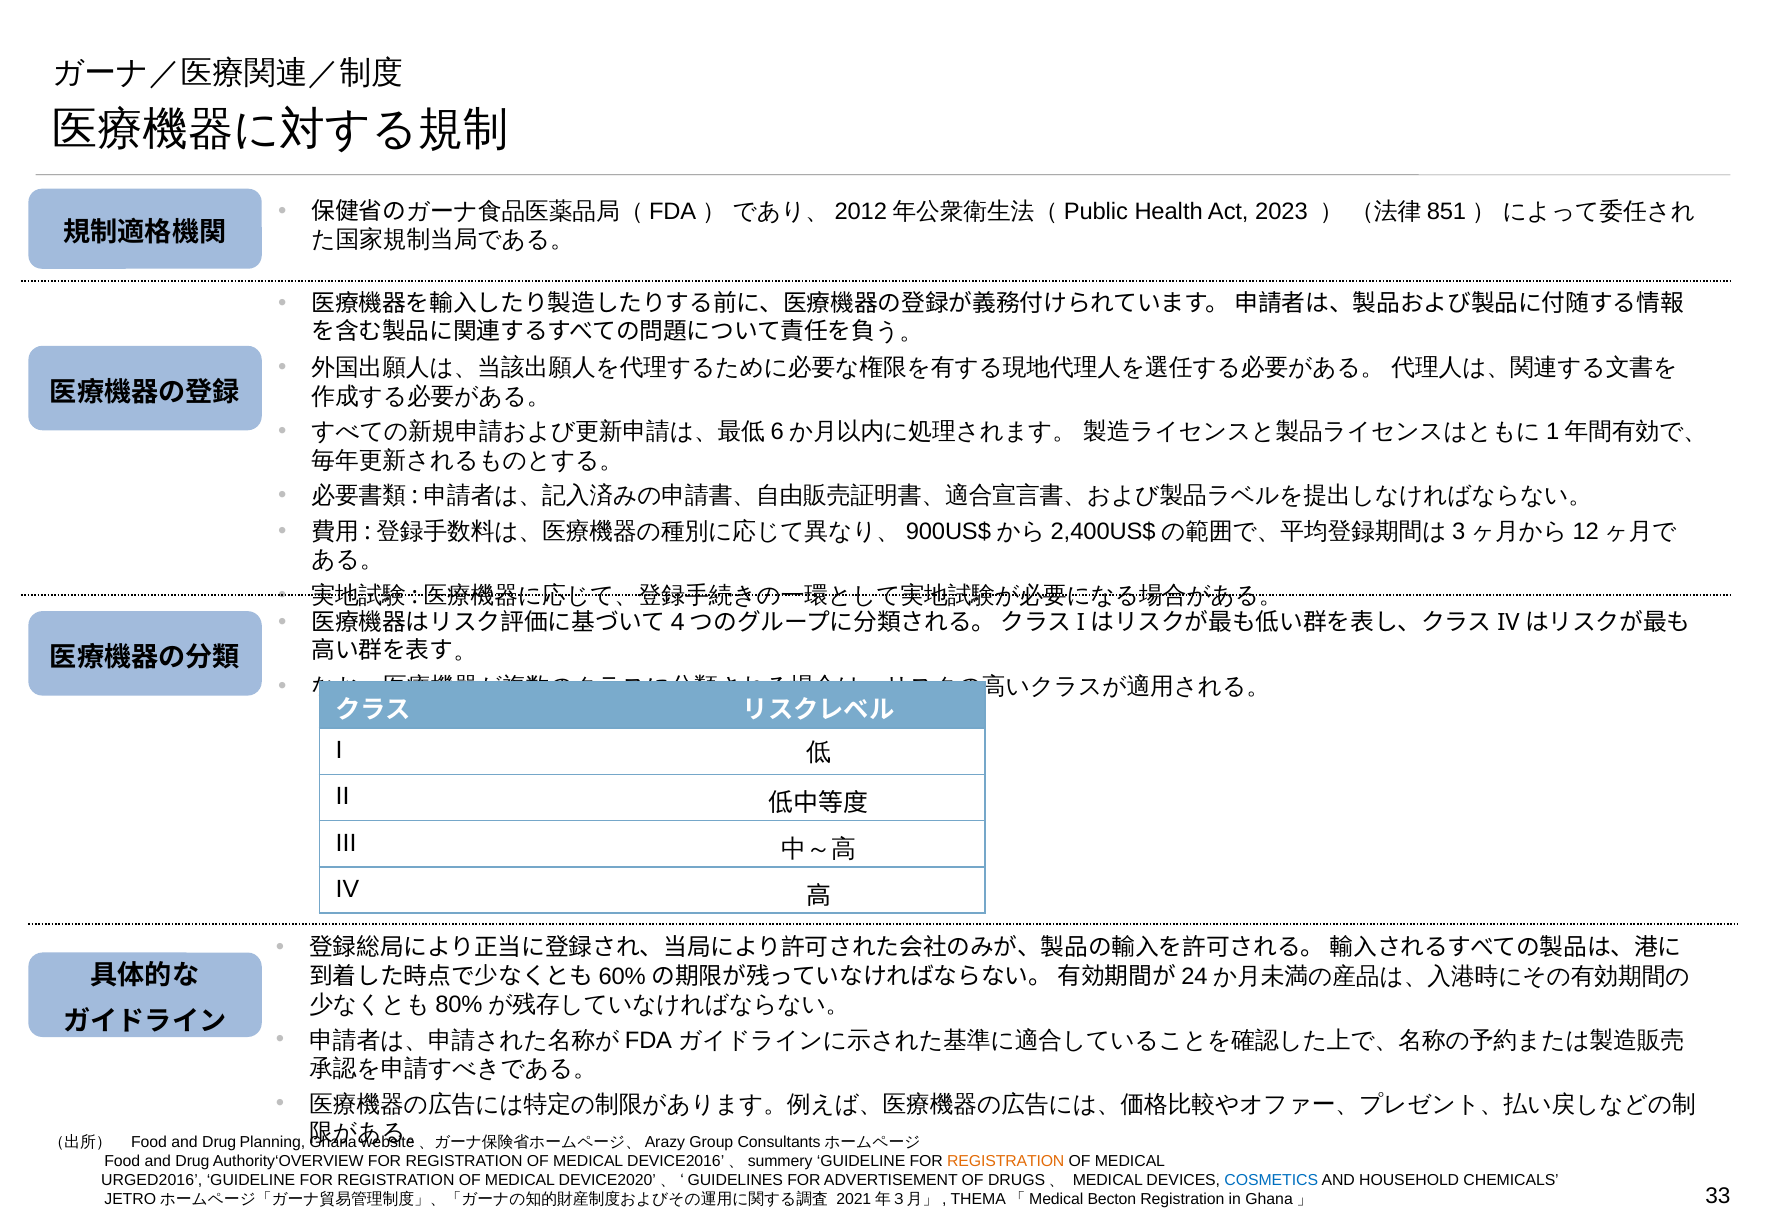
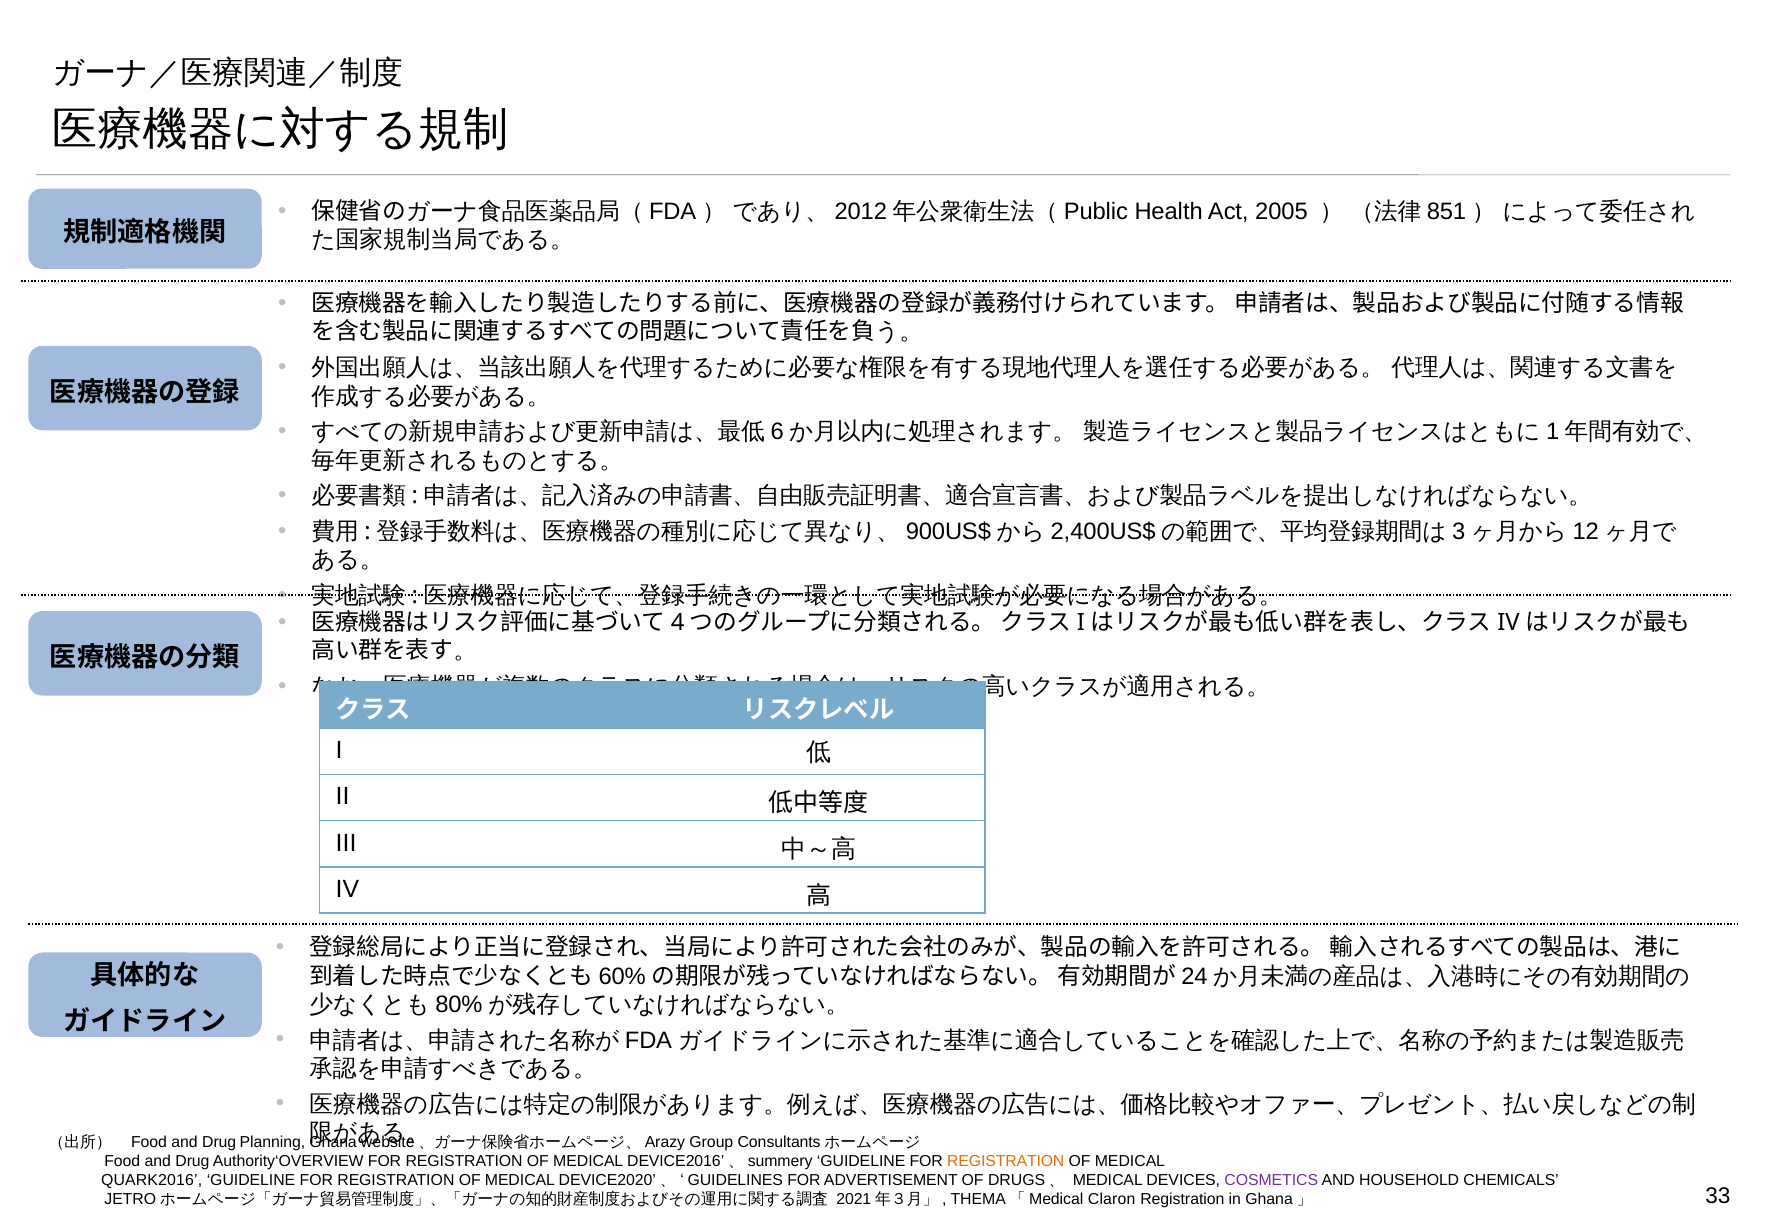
2023: 2023 -> 2005
URGED2016: URGED2016 -> QUARK2016
COSMETICS colour: blue -> purple
Becton: Becton -> Claron
